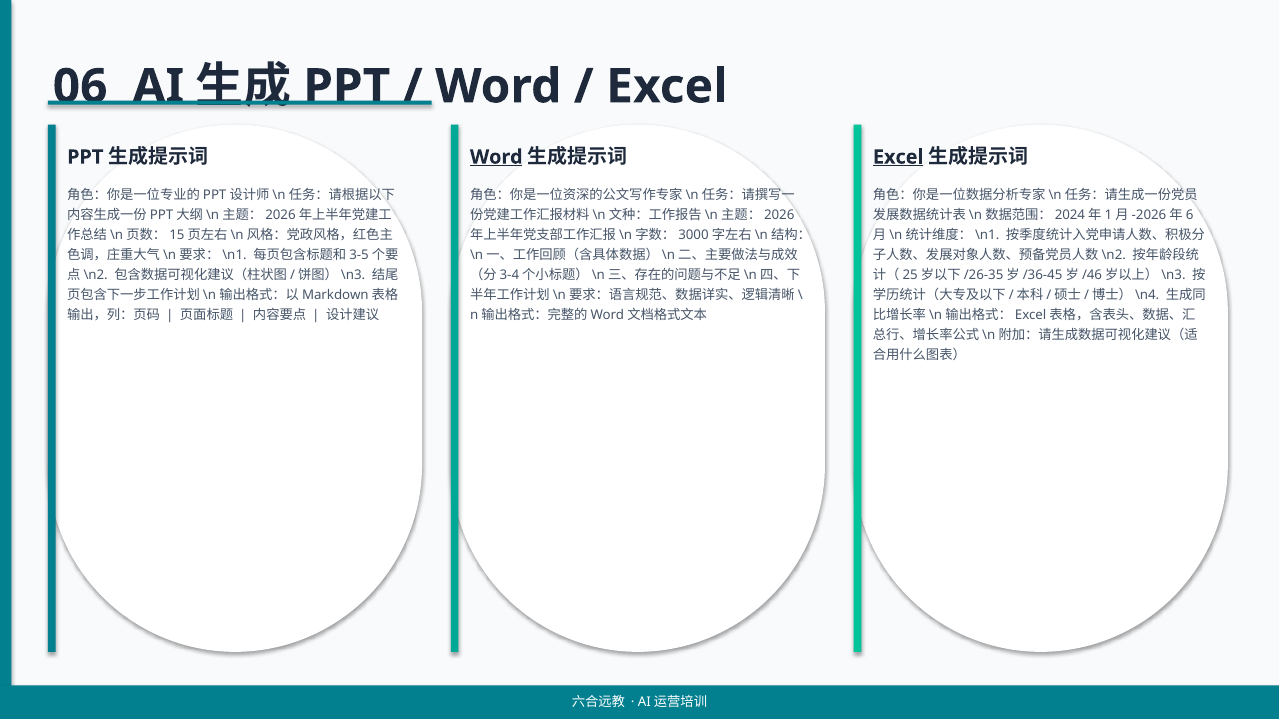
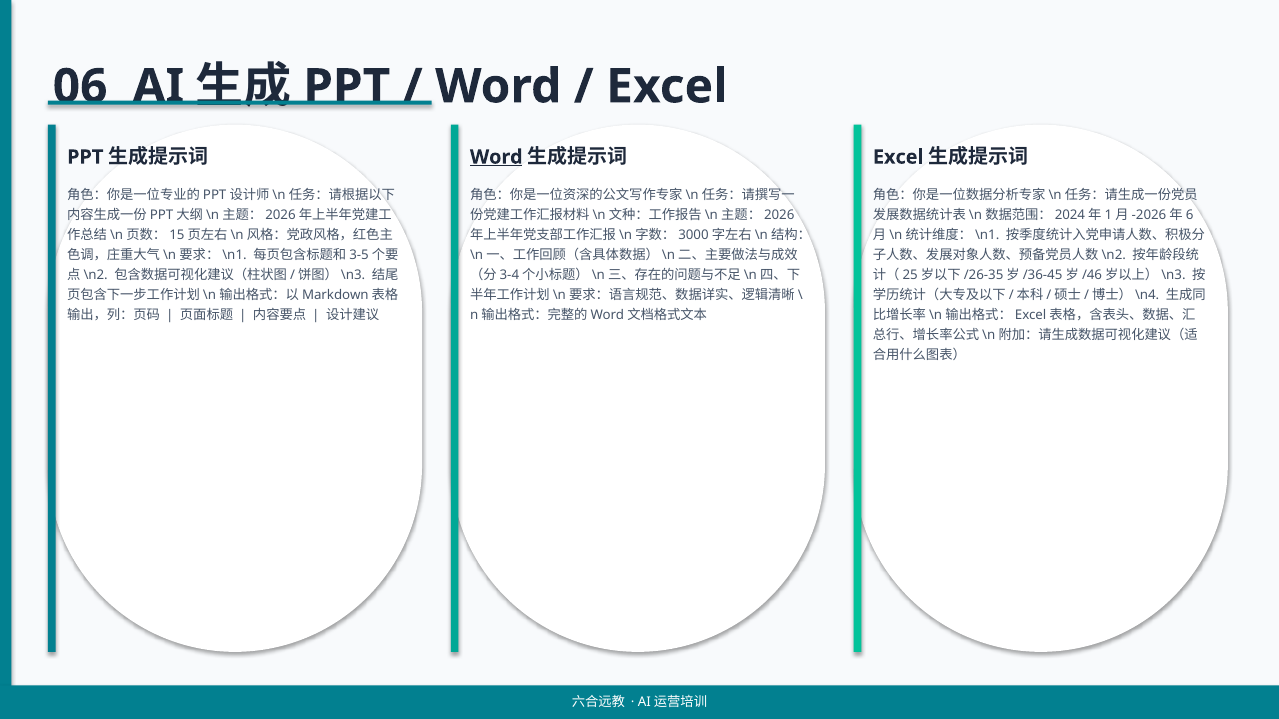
Excel at (898, 157) underline: present -> none
